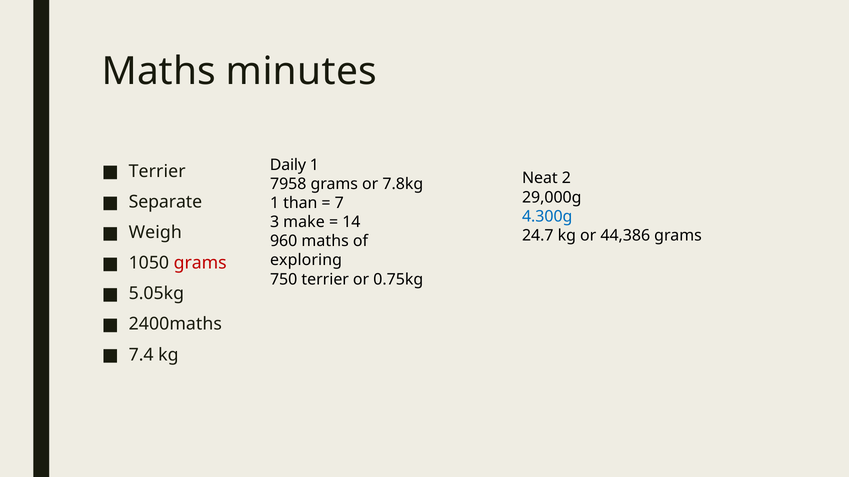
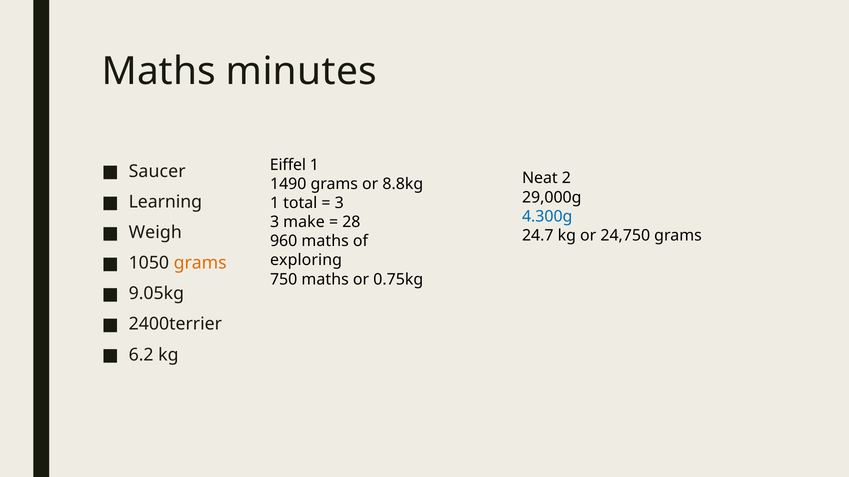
Daily: Daily -> Eiffel
Terrier at (157, 172): Terrier -> Saucer
7958: 7958 -> 1490
7.8kg: 7.8kg -> 8.8kg
Separate: Separate -> Learning
than: than -> total
7 at (339, 203): 7 -> 3
14: 14 -> 28
44,386: 44,386 -> 24,750
grams at (200, 263) colour: red -> orange
750 terrier: terrier -> maths
5.05kg: 5.05kg -> 9.05kg
2400maths: 2400maths -> 2400terrier
7.4: 7.4 -> 6.2
